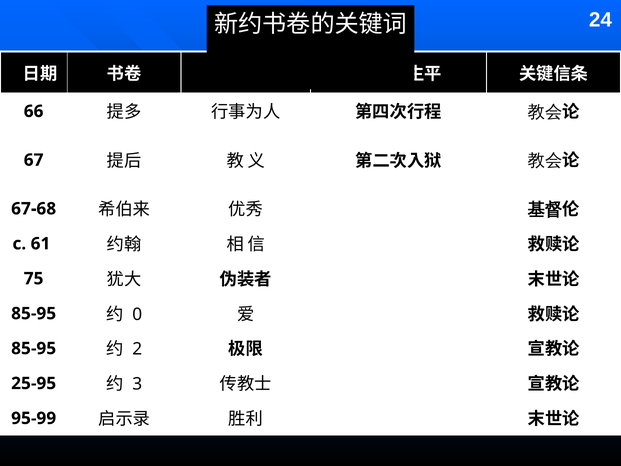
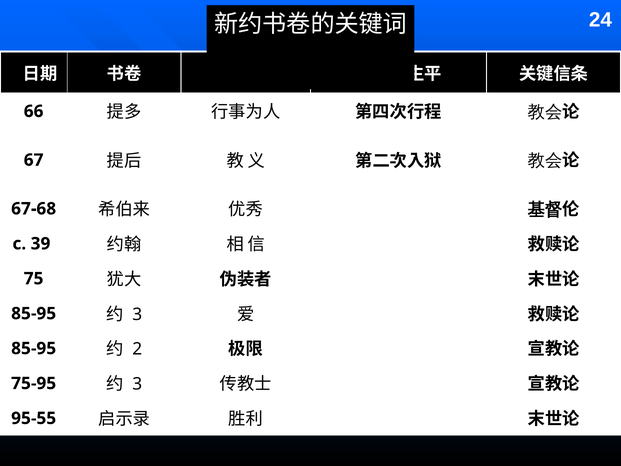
61: 61 -> 39
0 at (137, 314): 0 -> 3
25-95: 25-95 -> 75-95
95-99: 95-99 -> 95-55
